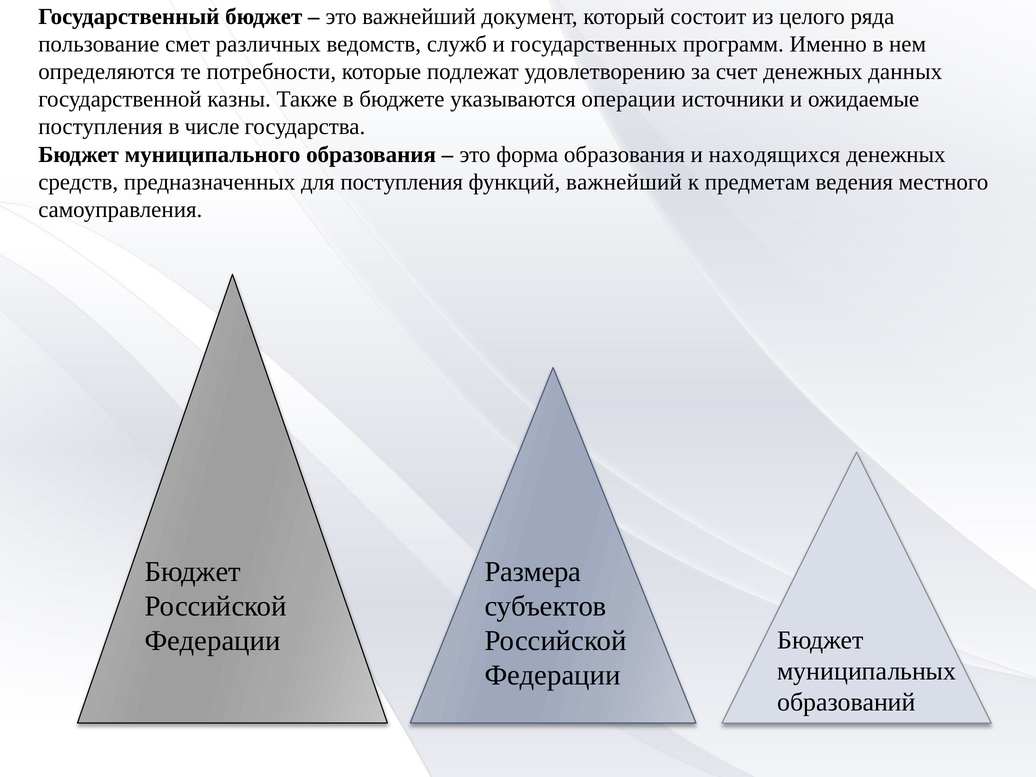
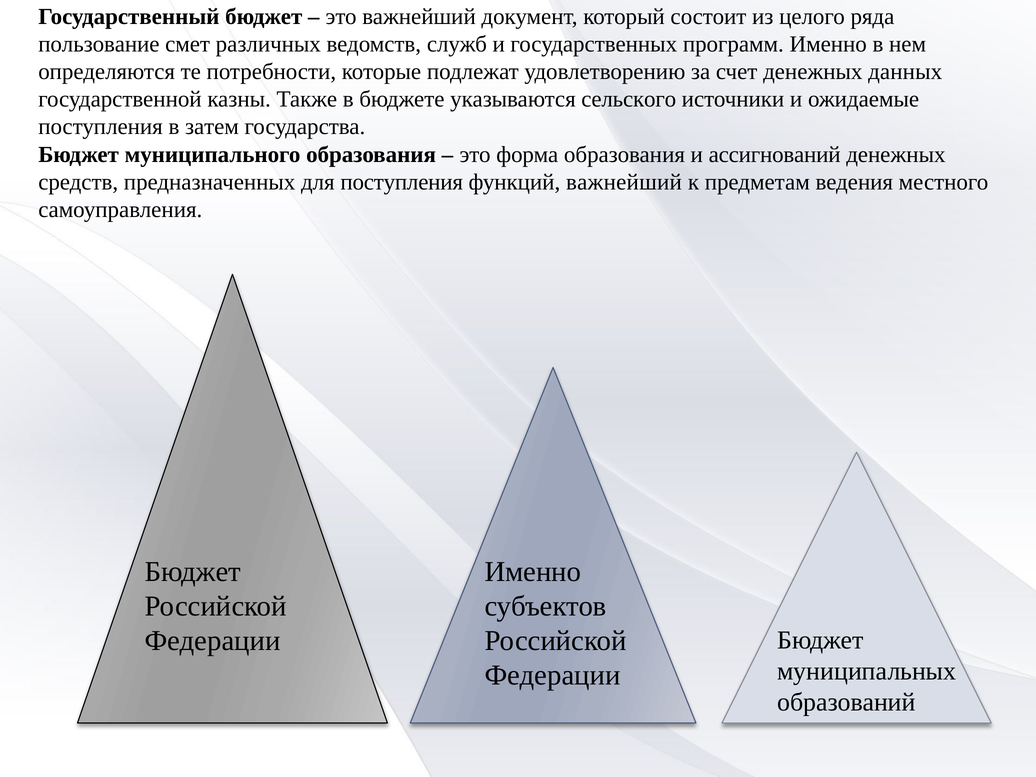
операции: операции -> сельского
числе: числе -> затем
находящихся: находящихся -> ассигнований
Размера at (533, 572): Размера -> Именно
